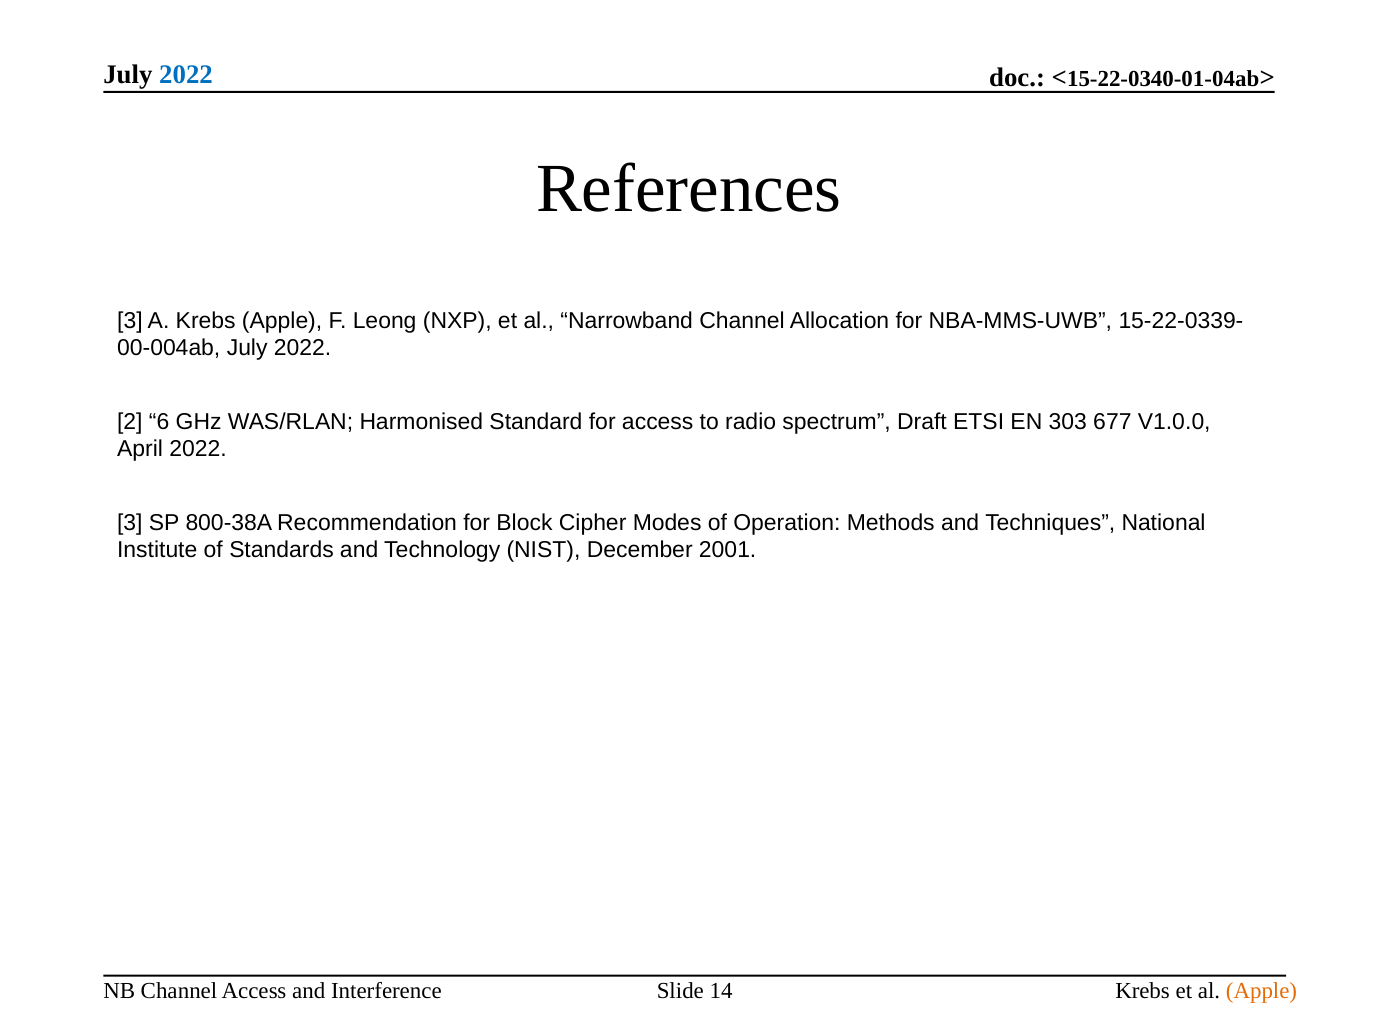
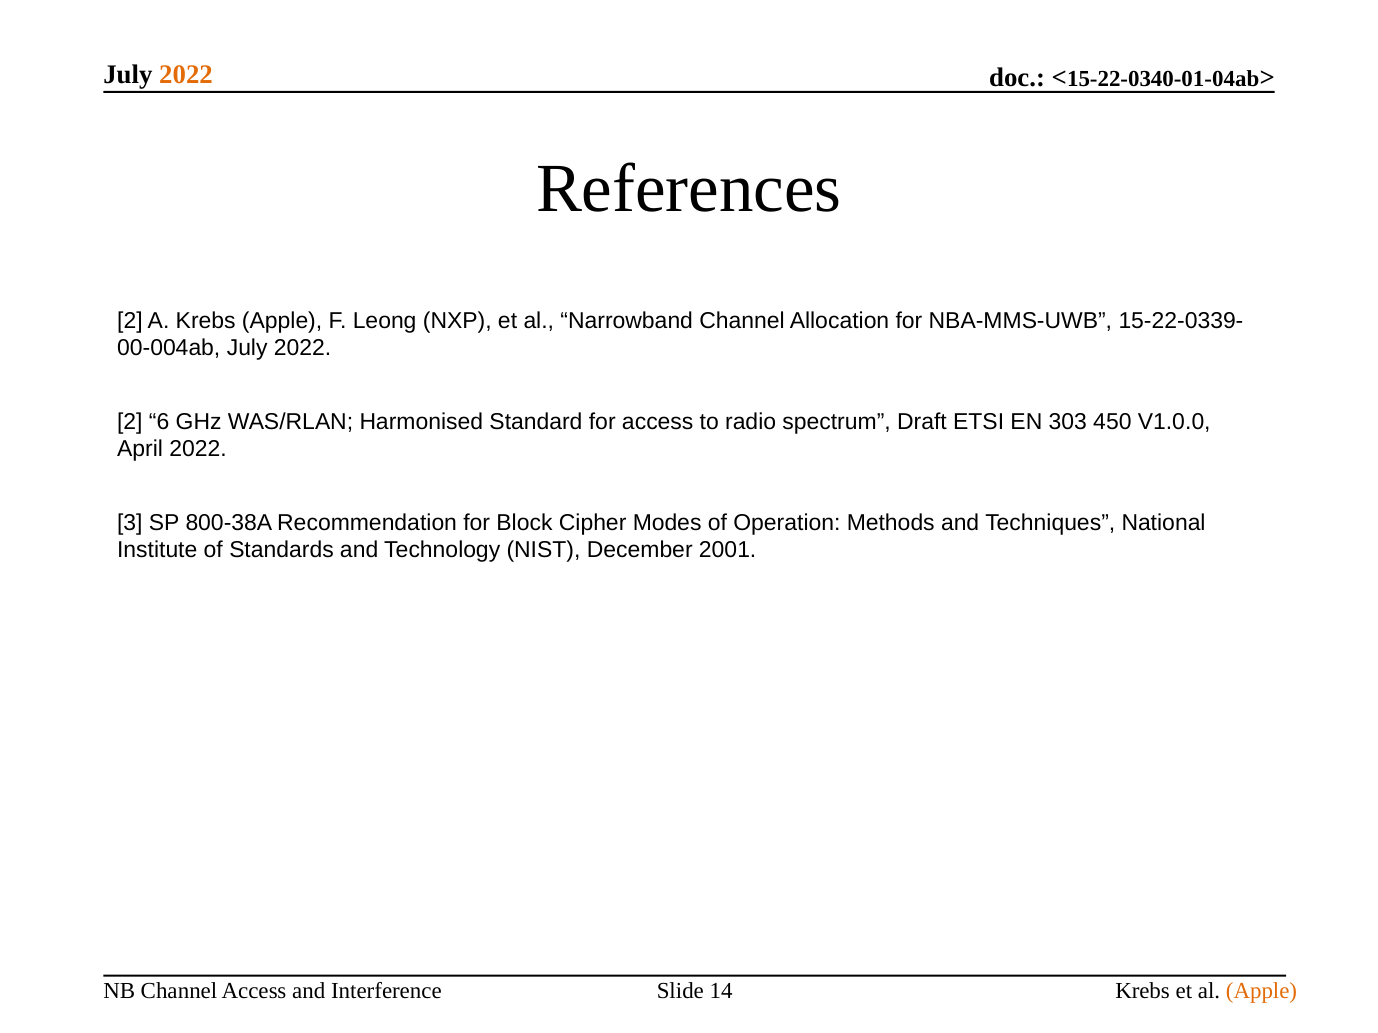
2022 at (186, 75) colour: blue -> orange
3 at (130, 321): 3 -> 2
677: 677 -> 450
